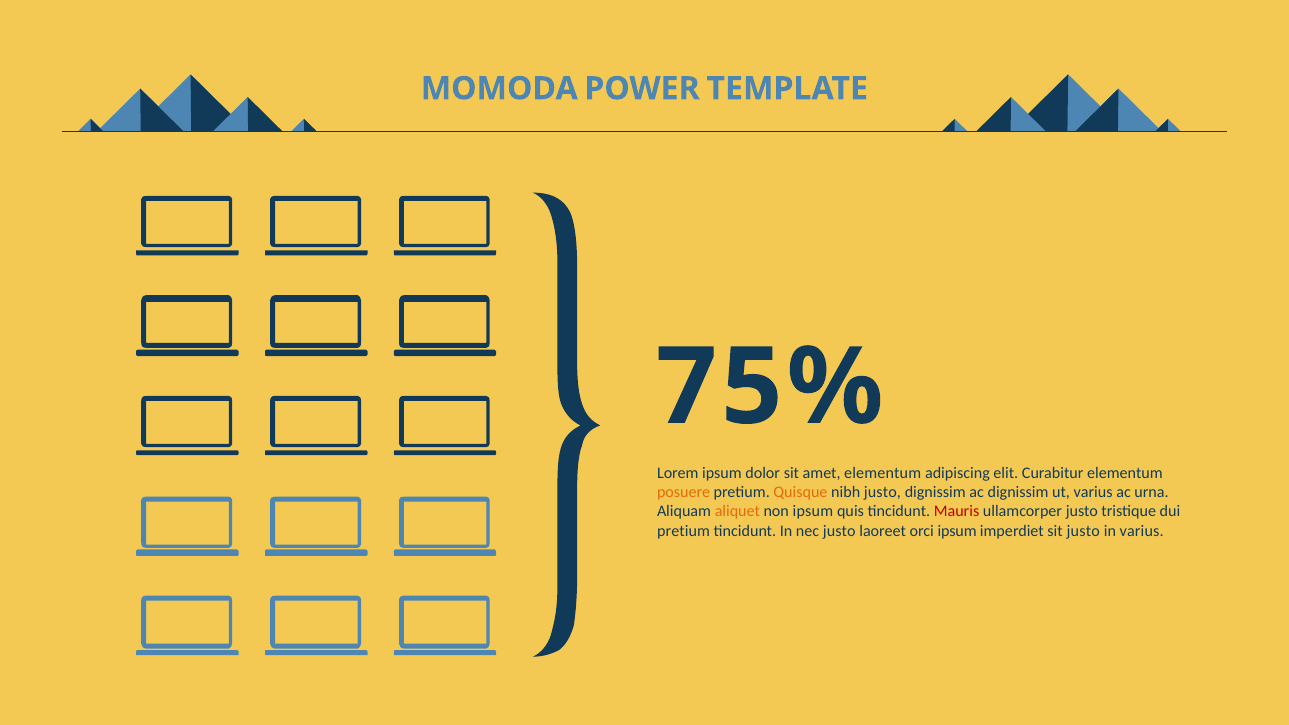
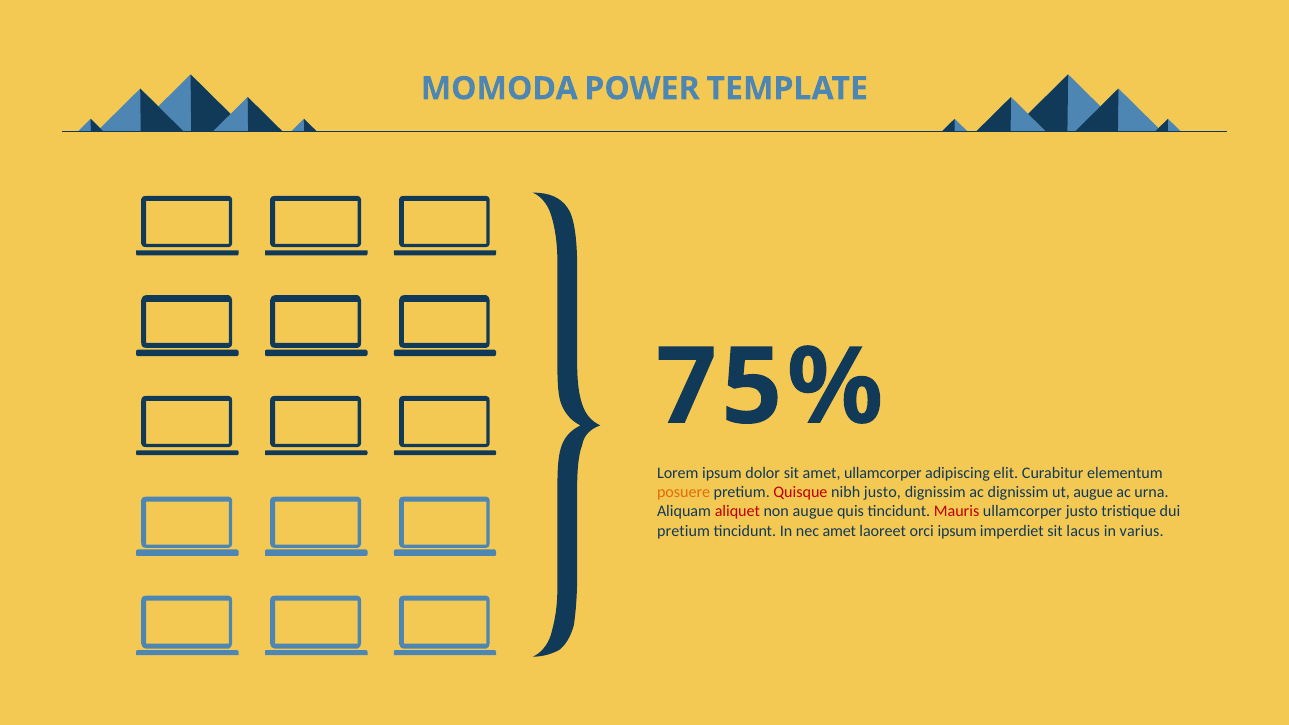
elementum at (883, 473): elementum -> ullamcorper
Quisque colour: orange -> red
ut varius: varius -> augue
aliquet colour: orange -> red
non ipsum: ipsum -> augue
nec justo: justo -> amet
sit justo: justo -> lacus
